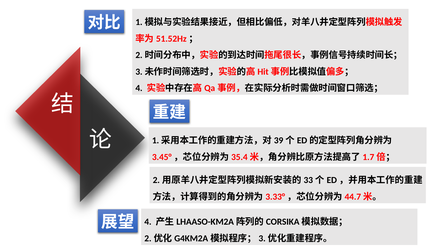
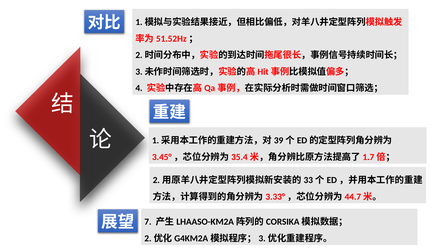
4 at (148, 222): 4 -> 7
